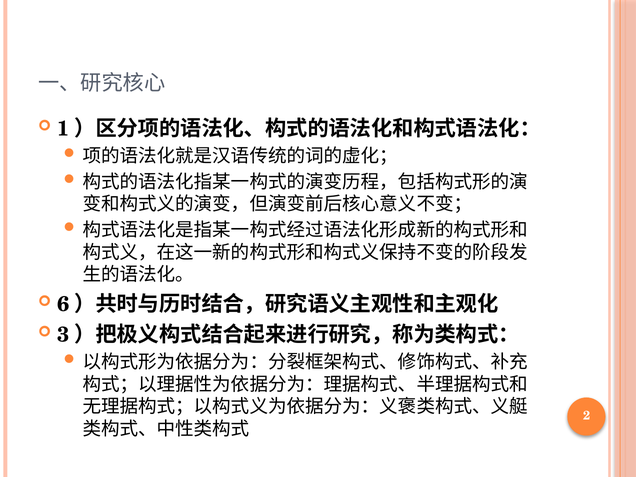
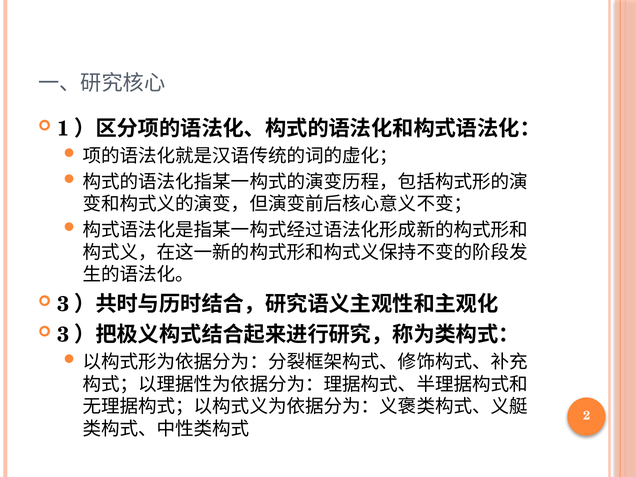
6 at (63, 304): 6 -> 3
